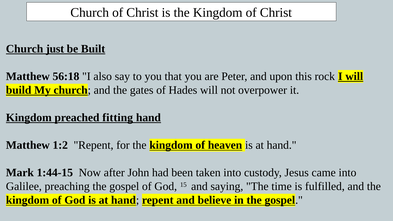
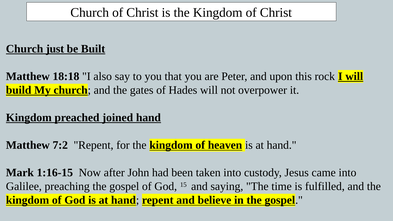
56:18: 56:18 -> 18:18
fitting: fitting -> joined
1:2: 1:2 -> 7:2
1:44-15: 1:44-15 -> 1:16-15
